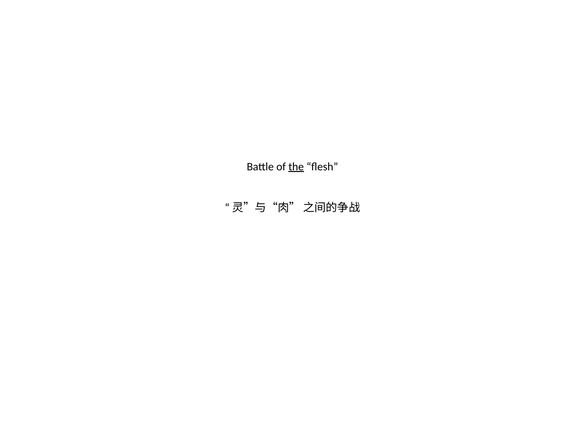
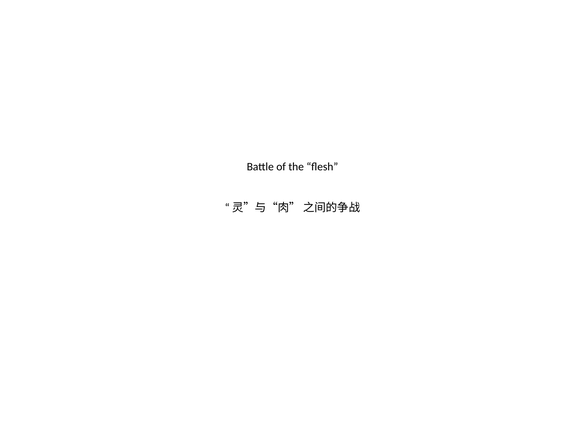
the underline: present -> none
